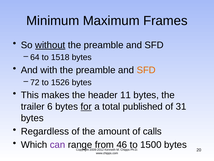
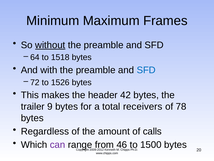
SFD at (146, 70) colour: orange -> blue
11: 11 -> 42
6: 6 -> 9
for underline: present -> none
published: published -> receivers
31: 31 -> 78
